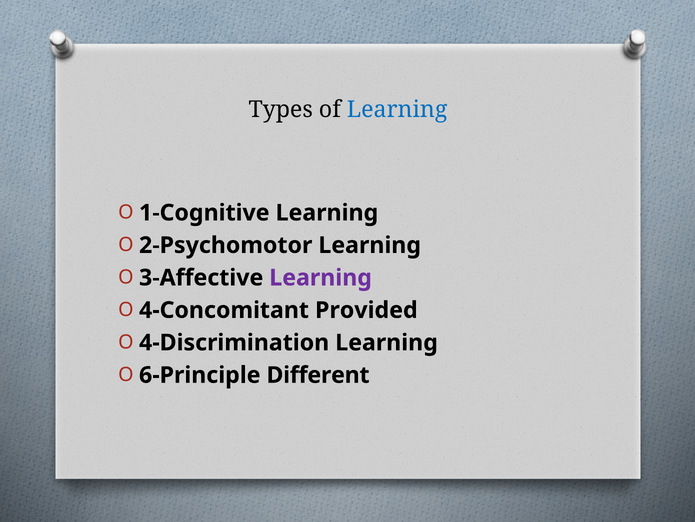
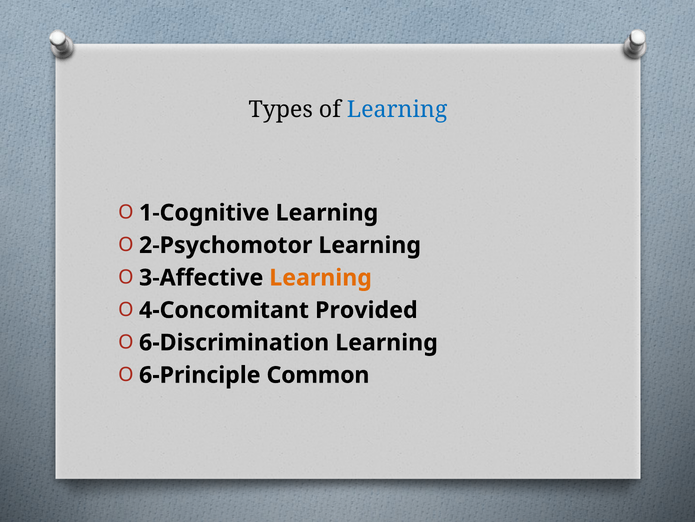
Learning at (321, 277) colour: purple -> orange
4-Discrimination: 4-Discrimination -> 6-Discrimination
Different: Different -> Common
